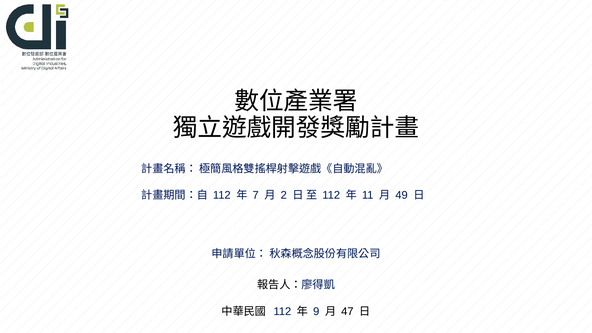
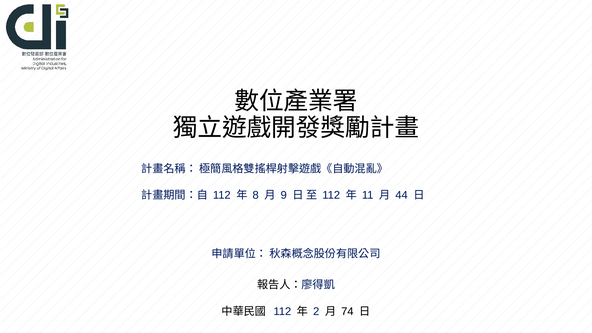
7: 7 -> 8
2: 2 -> 9
49: 49 -> 44
9: 9 -> 2
47: 47 -> 74
